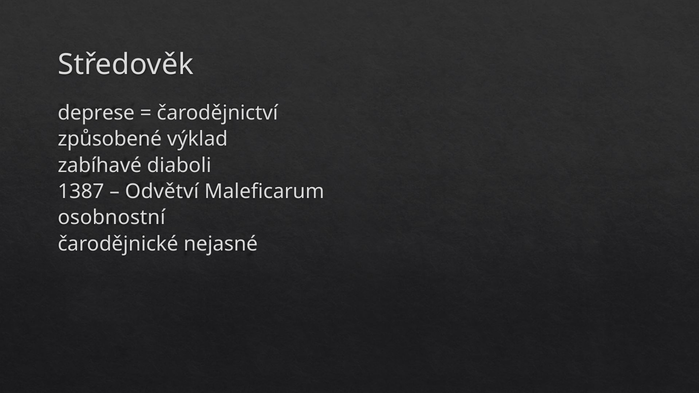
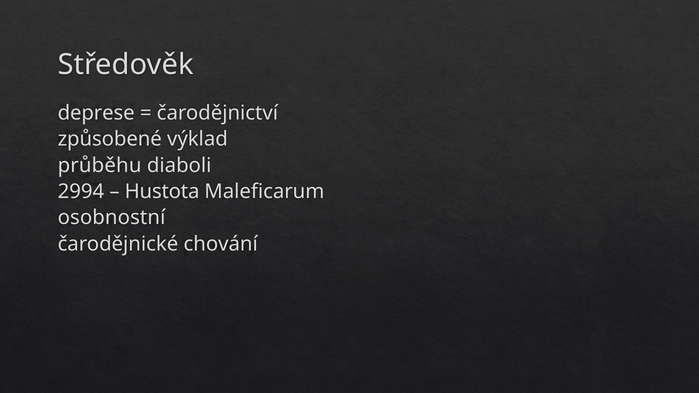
zabíhavé: zabíhavé -> průběhu
1387: 1387 -> 2994
Odvětví: Odvětví -> Hustota
nejasné: nejasné -> chování
